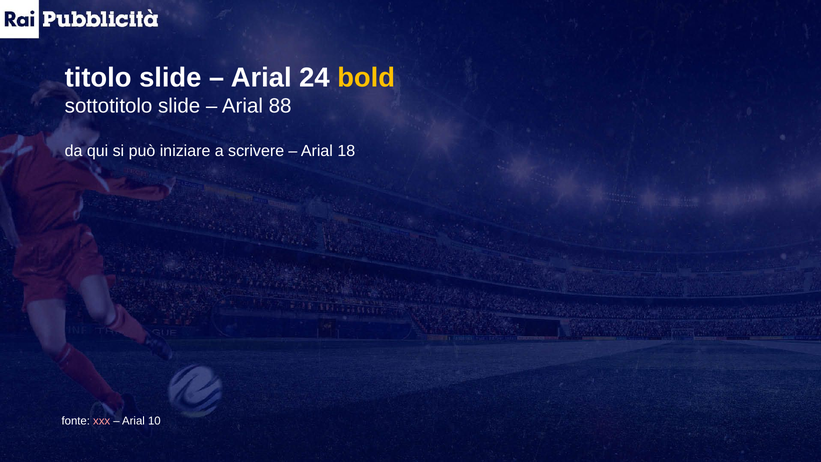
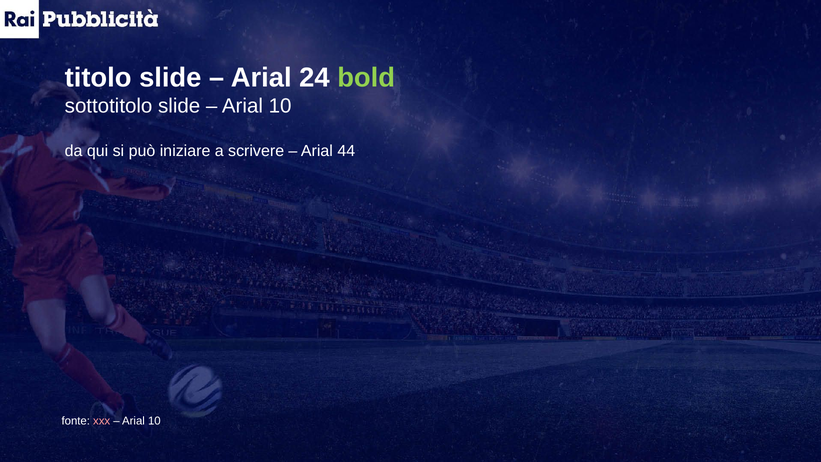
bold colour: yellow -> light green
88 at (280, 106): 88 -> 10
18: 18 -> 44
